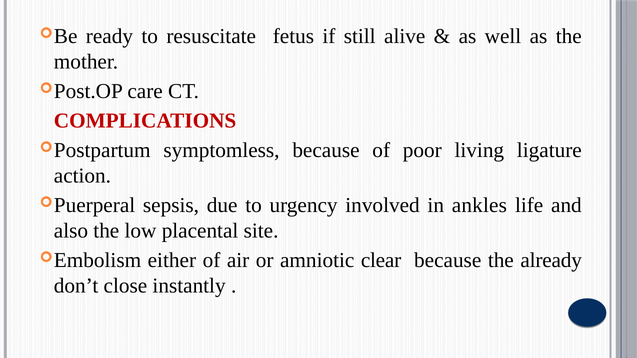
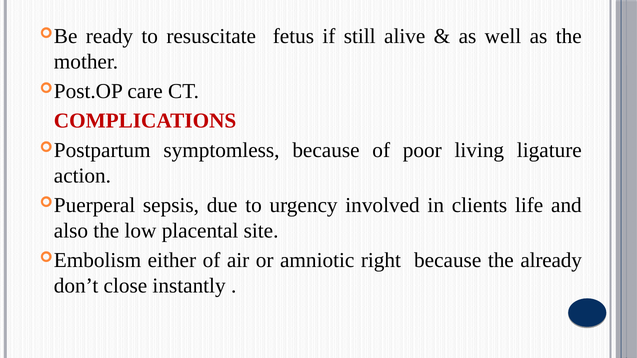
ankles: ankles -> clients
clear: clear -> right
